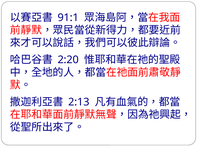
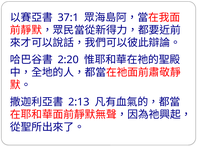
91:1: 91:1 -> 37:1
